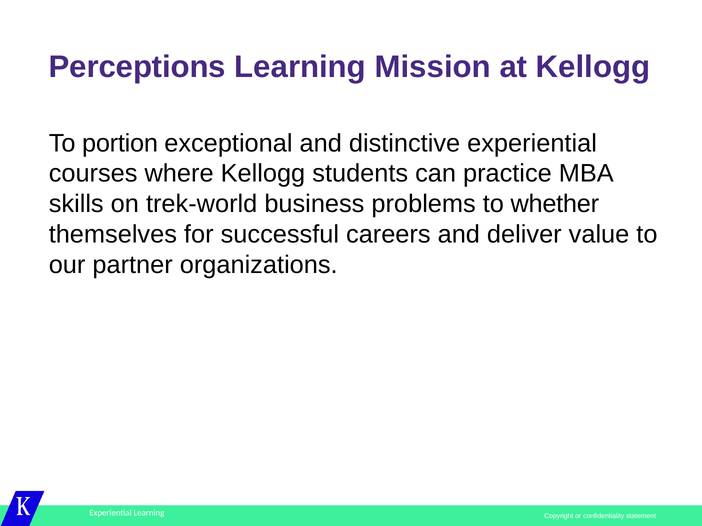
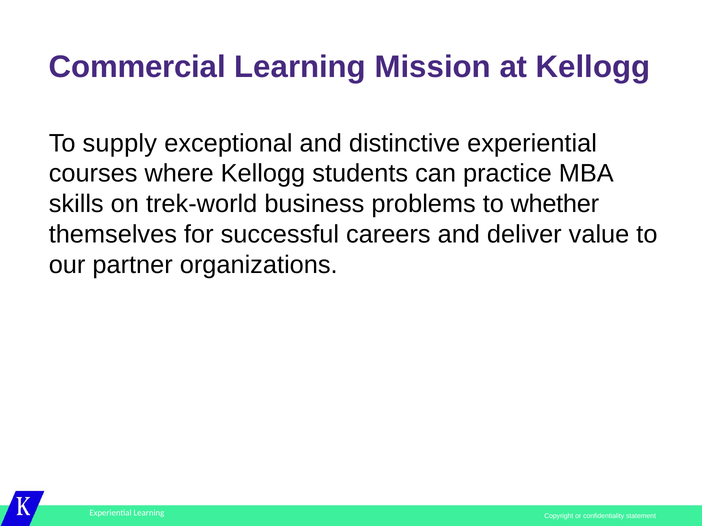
Perceptions: Perceptions -> Commercial
portion: portion -> supply
